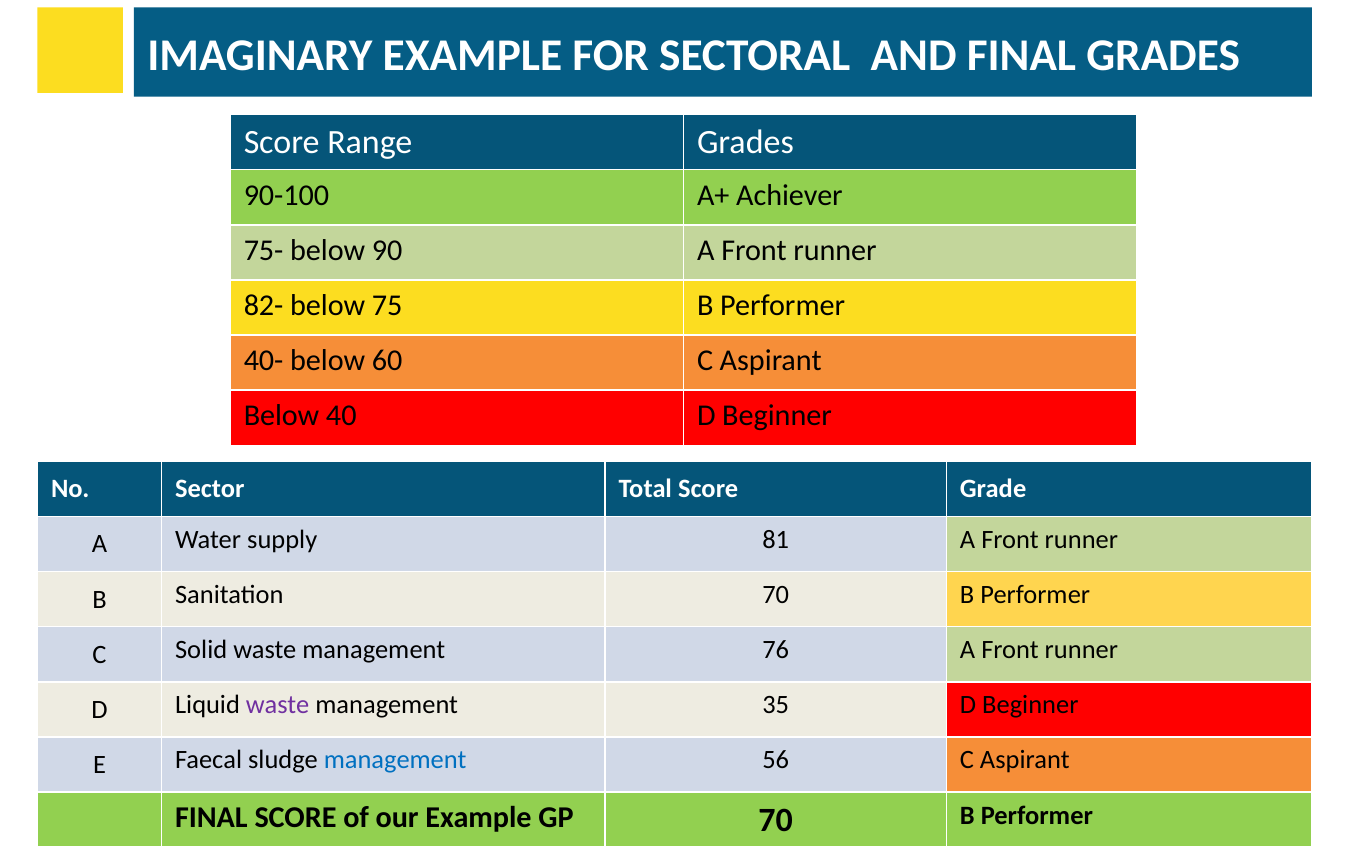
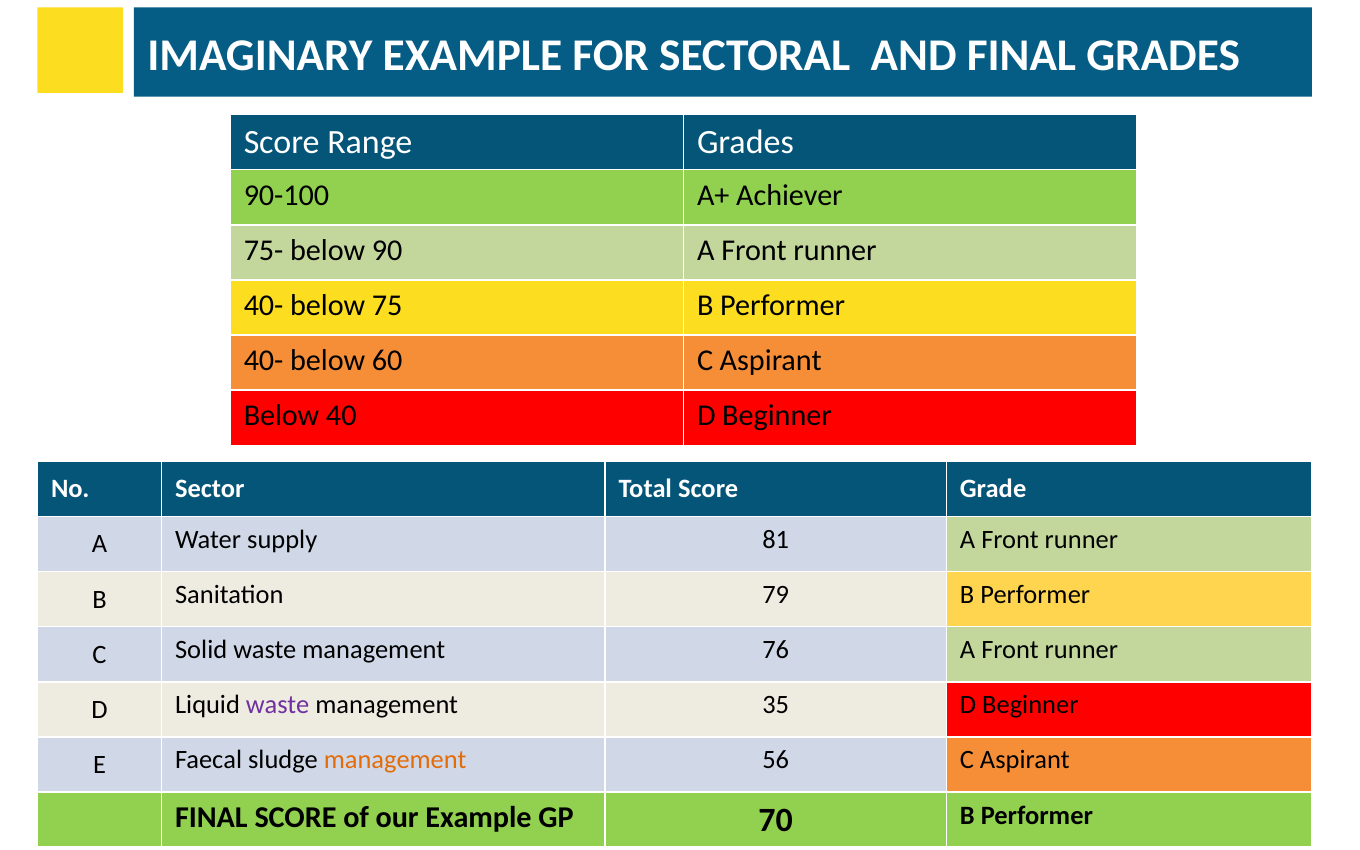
82- at (264, 306): 82- -> 40-
Sanitation 70: 70 -> 79
management at (395, 760) colour: blue -> orange
